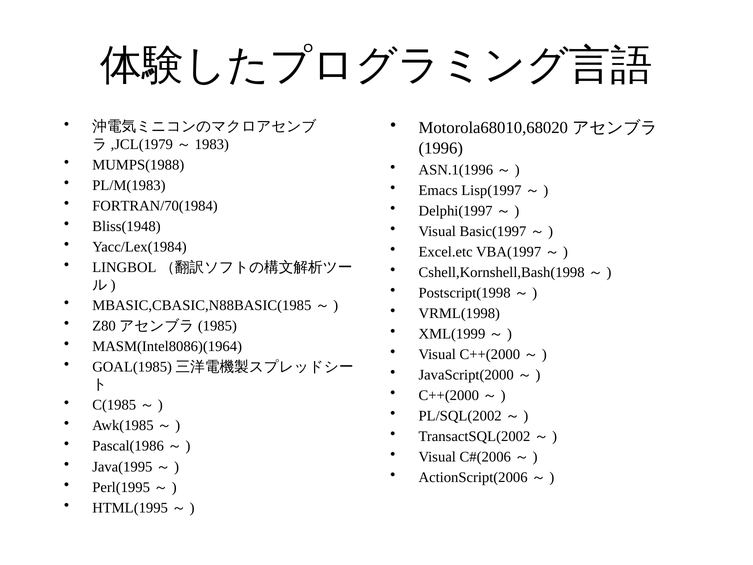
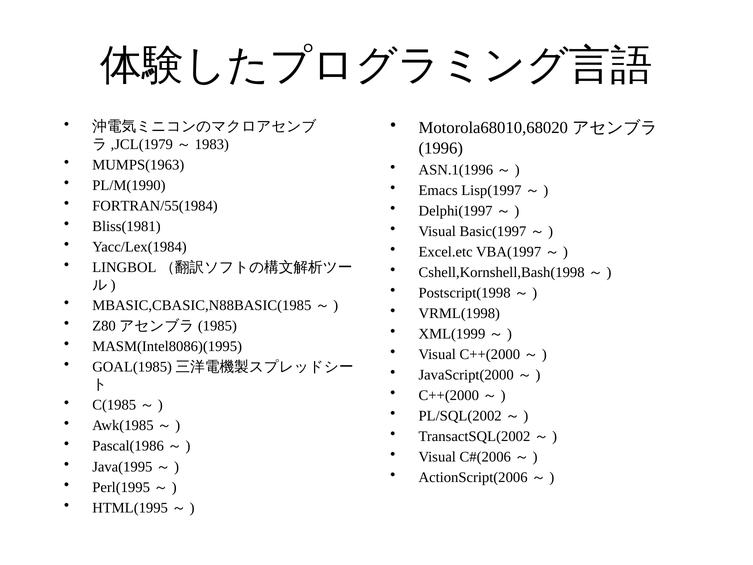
MUMPS(1988: MUMPS(1988 -> MUMPS(1963
PL/M(1983: PL/M(1983 -> PL/M(1990
FORTRAN/70(1984: FORTRAN/70(1984 -> FORTRAN/55(1984
Bliss(1948: Bliss(1948 -> Bliss(1981
MASM(Intel8086)(1964: MASM(Intel8086)(1964 -> MASM(Intel8086)(1995
